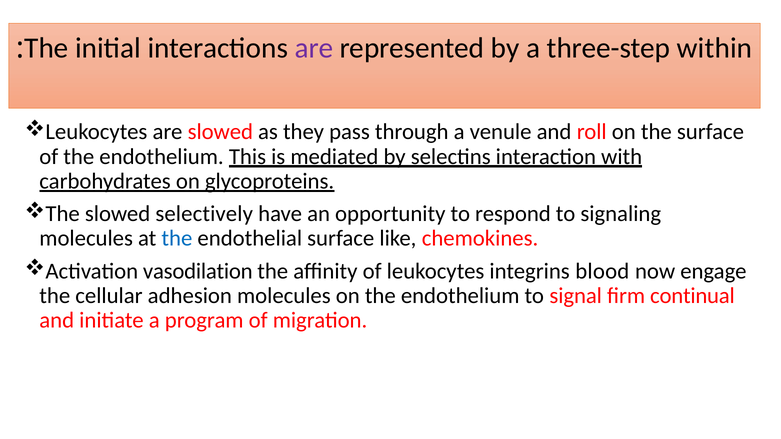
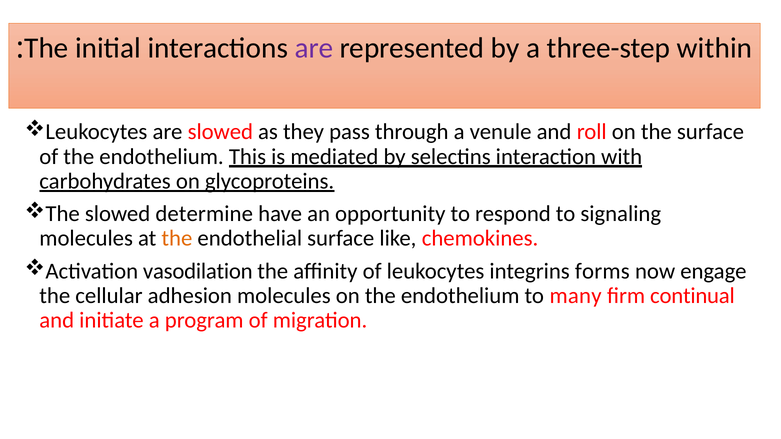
selectively: selectively -> determine
the at (177, 239) colour: blue -> orange
blood: blood -> forms
signal: signal -> many
